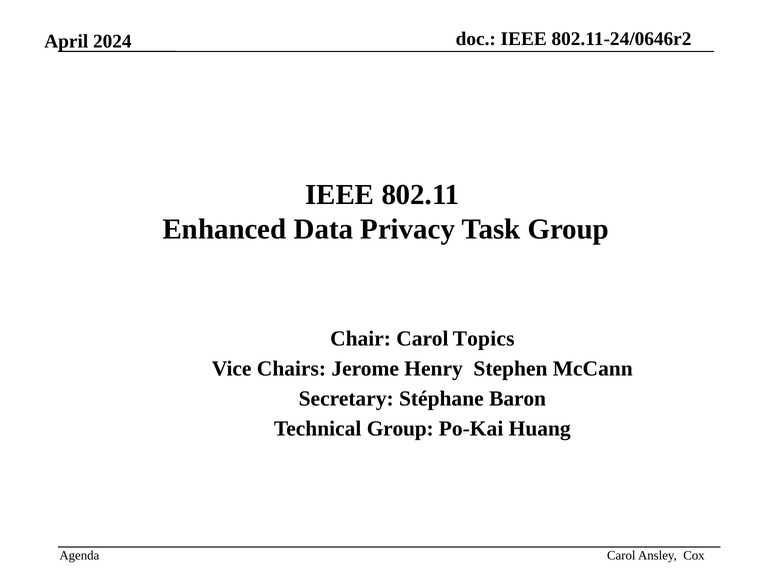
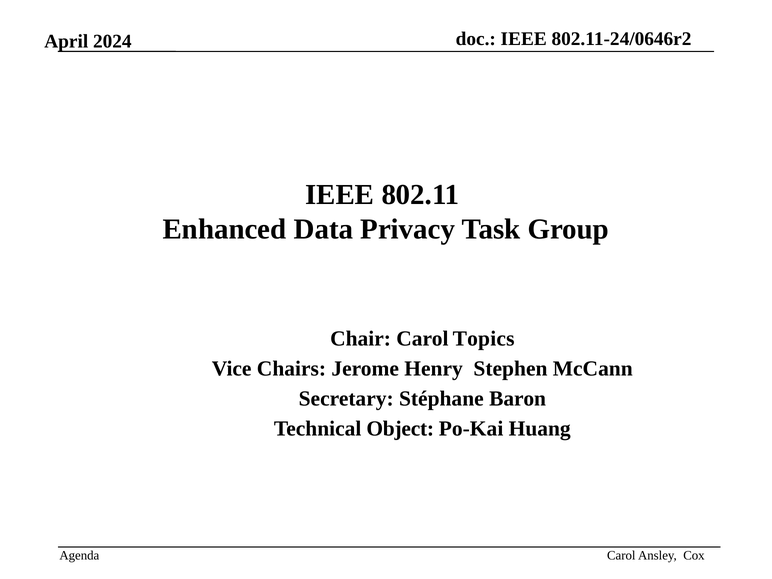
Technical Group: Group -> Object
